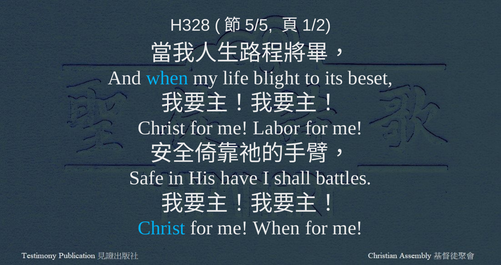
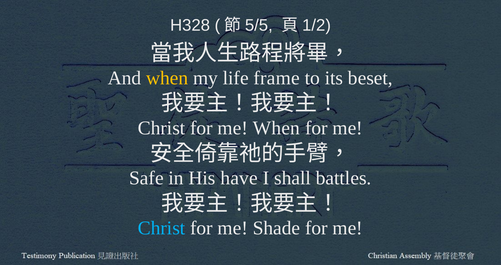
when at (167, 78) colour: light blue -> yellow
blight: blight -> frame
me Labor: Labor -> When
me When: When -> Shade
